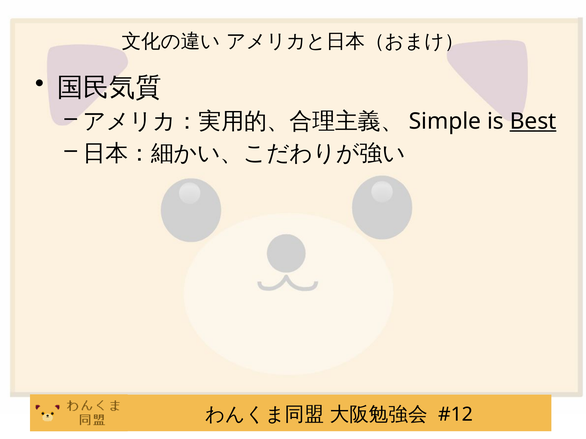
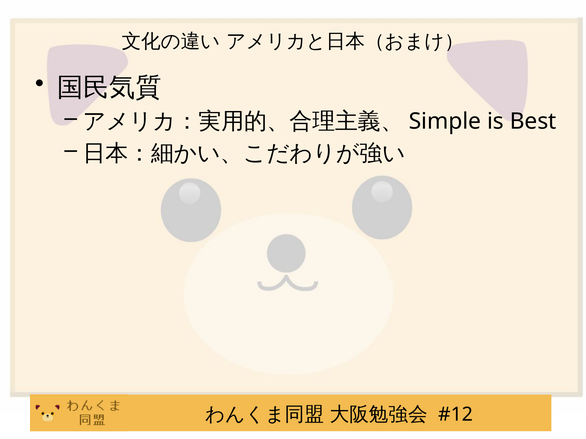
Best underline: present -> none
